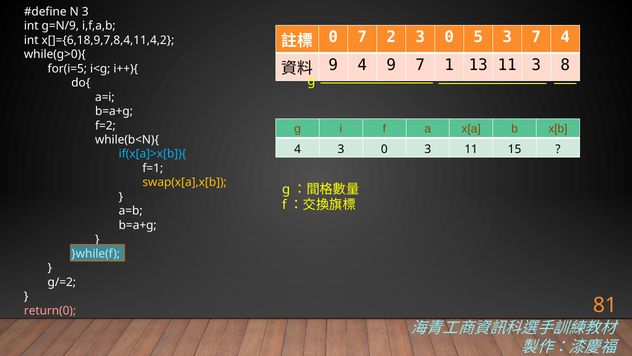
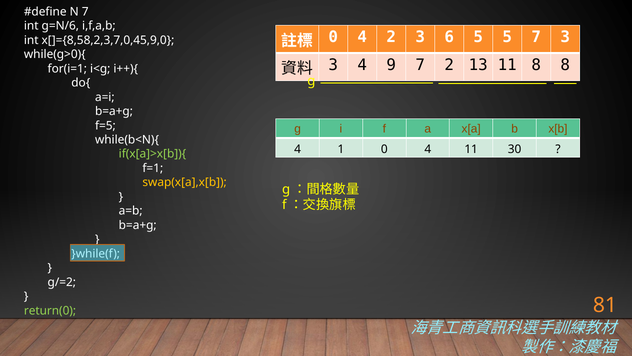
N 3: 3 -> 7
g=N/9: g=N/9 -> g=N/6
7 at (362, 37): 7 -> 4
2 3 0: 0 -> 6
5 3: 3 -> 5
7 4: 4 -> 3
x[]={6,18,9,7,8,4,11,4,2: x[]={6,18,9,7,8,4,11,4,2 -> x[]={8,58,2,3,7,0,45,9,0
9 at (333, 65): 9 -> 3
7 1: 1 -> 2
11 3: 3 -> 8
for(i=5: for(i=5 -> for(i=1
f=2: f=2 -> f=5
4 3: 3 -> 1
3 at (428, 149): 3 -> 4
15: 15 -> 30
if(x[a]>x[b]){ colour: light blue -> light green
return(0 colour: pink -> light green
